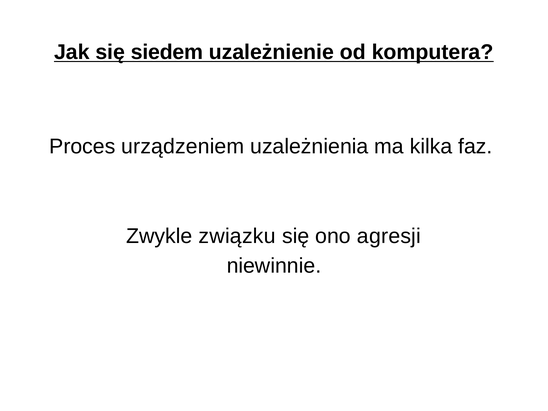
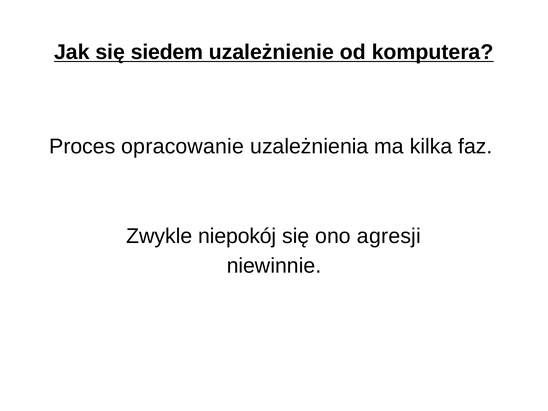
urządzeniem: urządzeniem -> opracowanie
związku: związku -> niepokój
